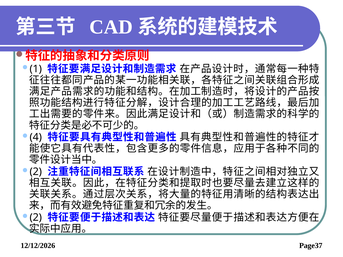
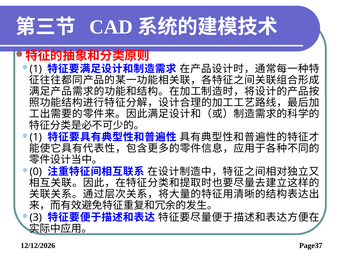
4 at (36, 137): 4 -> 1
2 at (36, 172): 2 -> 0
2 at (36, 218): 2 -> 3
